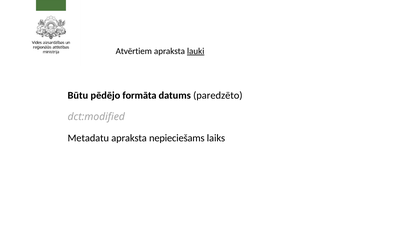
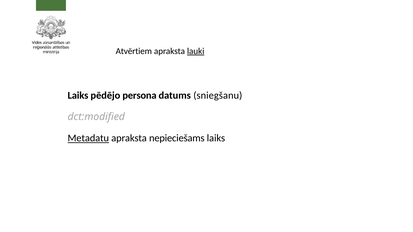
Būtu at (78, 95): Būtu -> Laiks
formāta: formāta -> persona
paredzēto: paredzēto -> sniegšanu
Metadatu underline: none -> present
